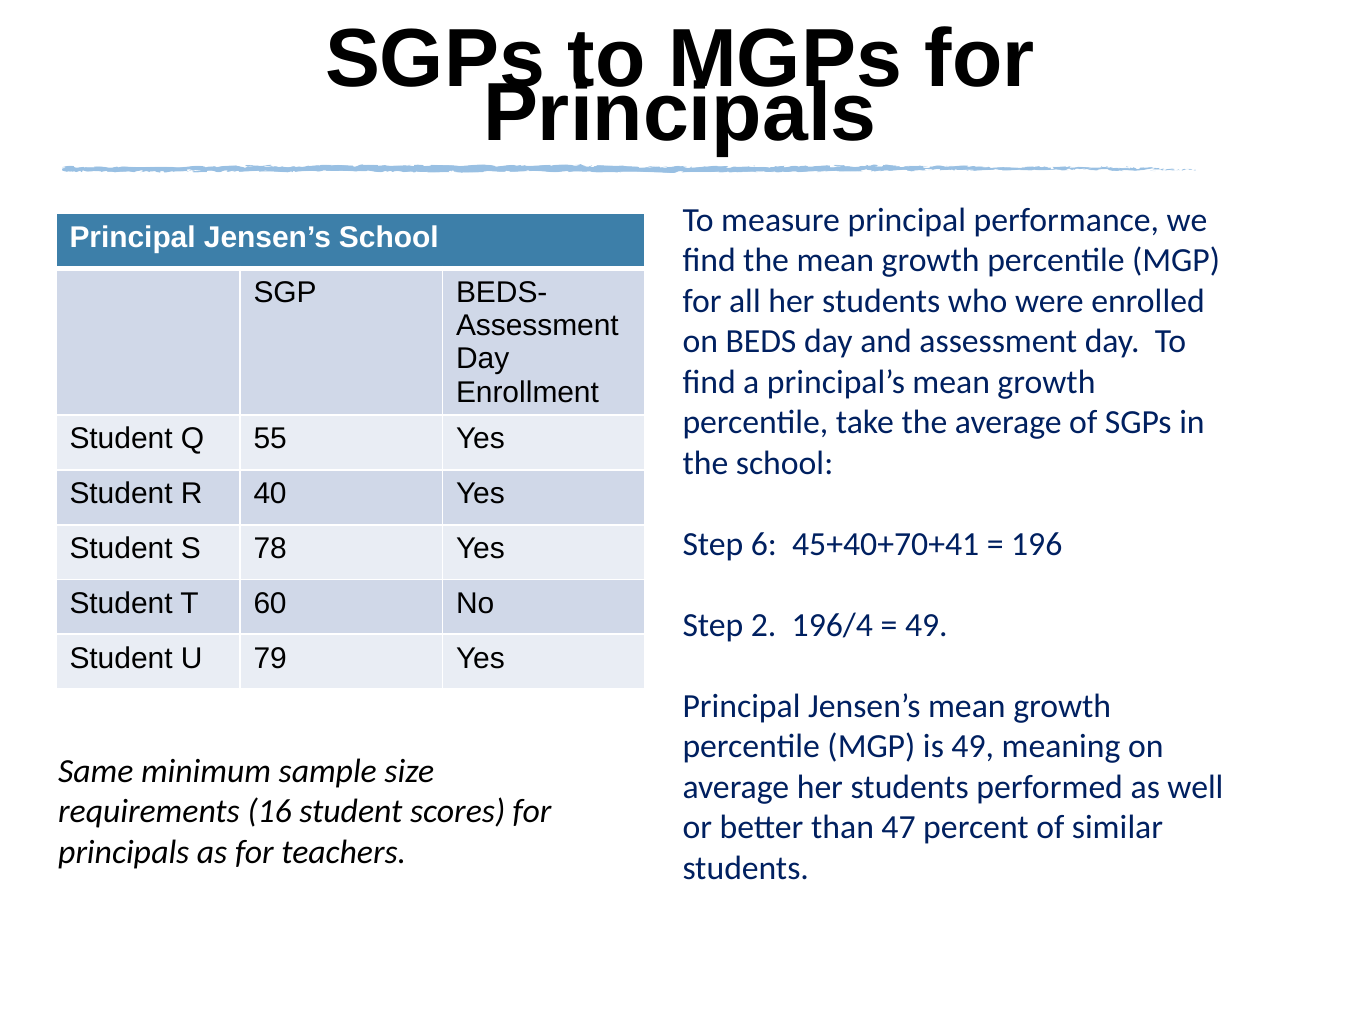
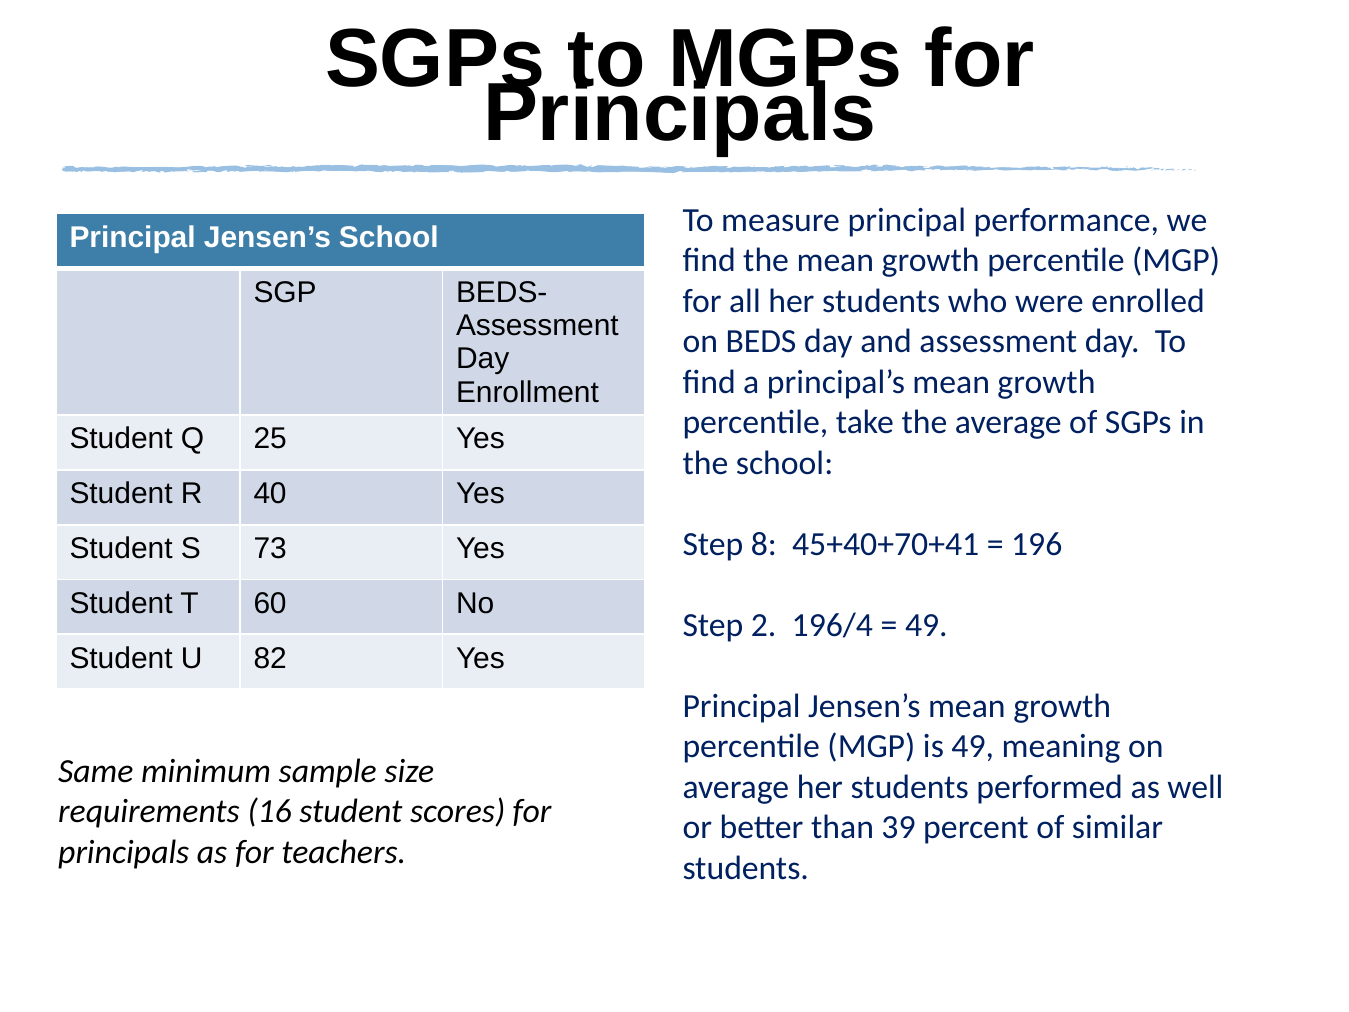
55: 55 -> 25
6: 6 -> 8
78: 78 -> 73
79: 79 -> 82
47: 47 -> 39
